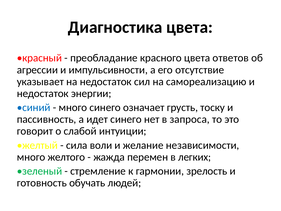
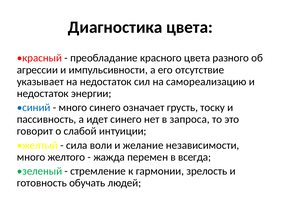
ответов: ответов -> разного
легких: легких -> всегда
